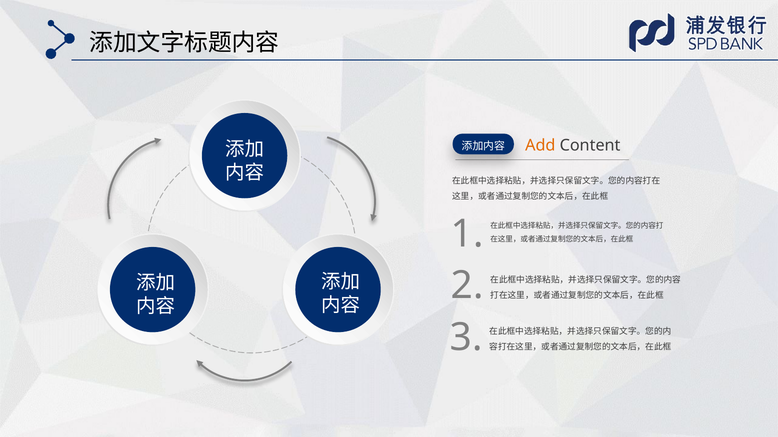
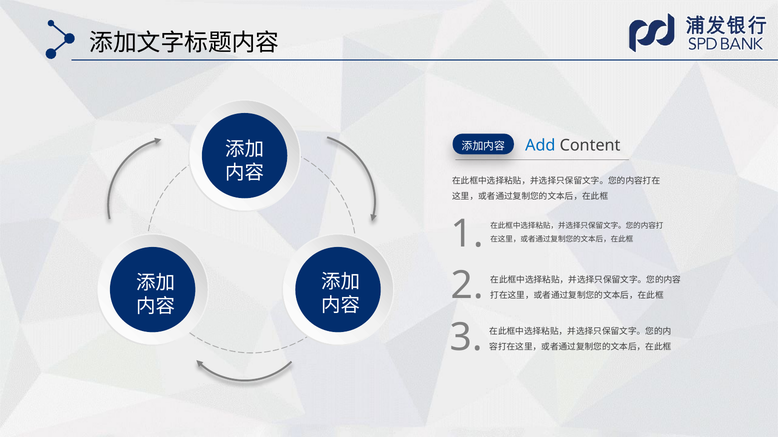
Add colour: orange -> blue
